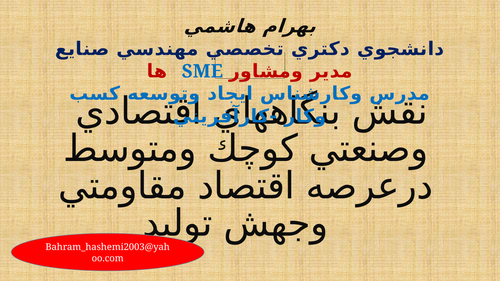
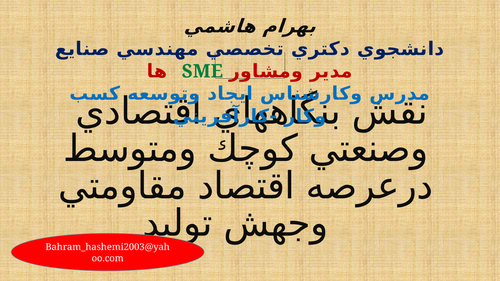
SME colour: blue -> green
